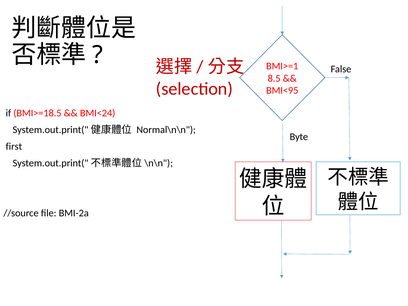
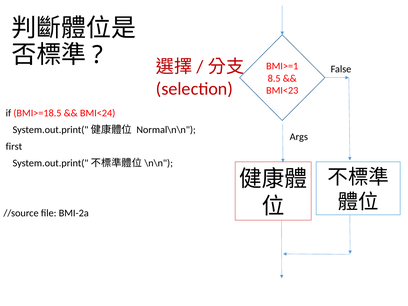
BMI<95: BMI<95 -> BMI<23
Byte: Byte -> Args
